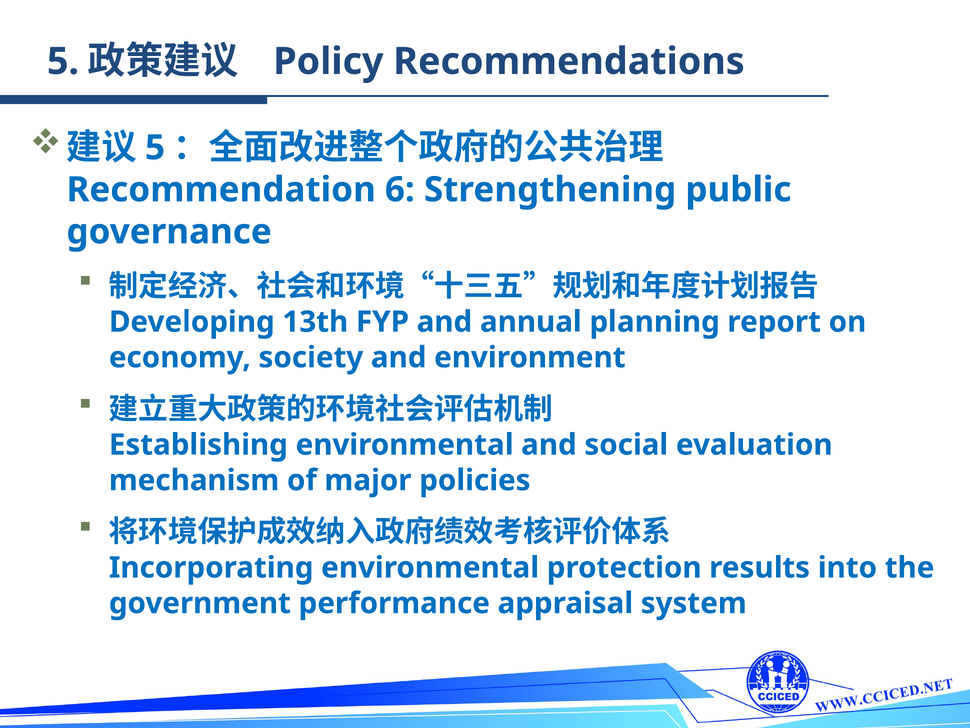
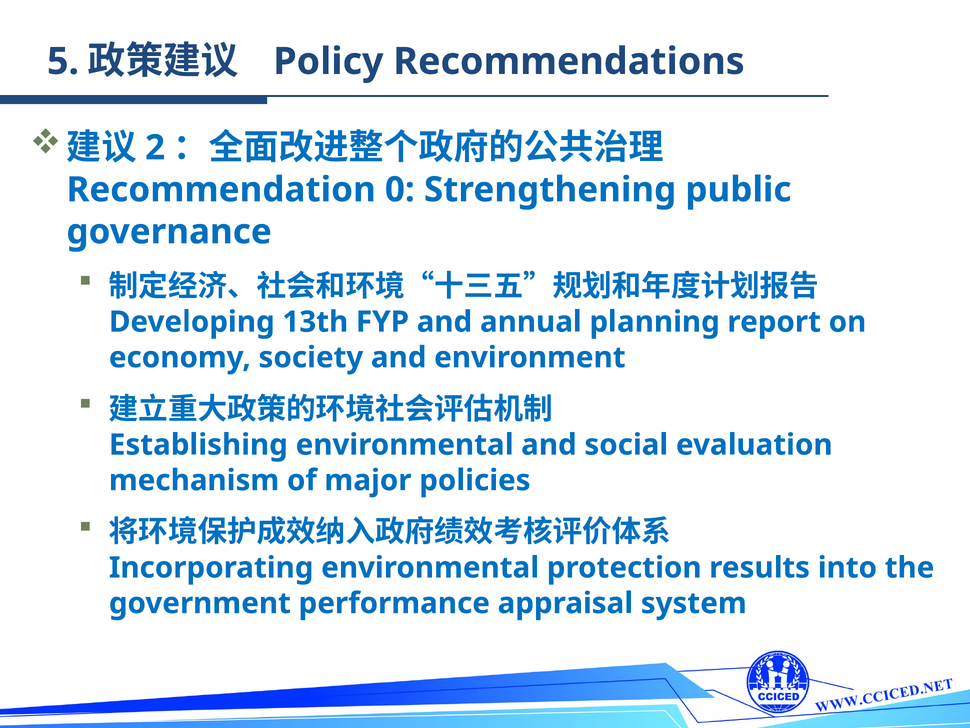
5 at (155, 148): 5 -> 2
6: 6 -> 0
